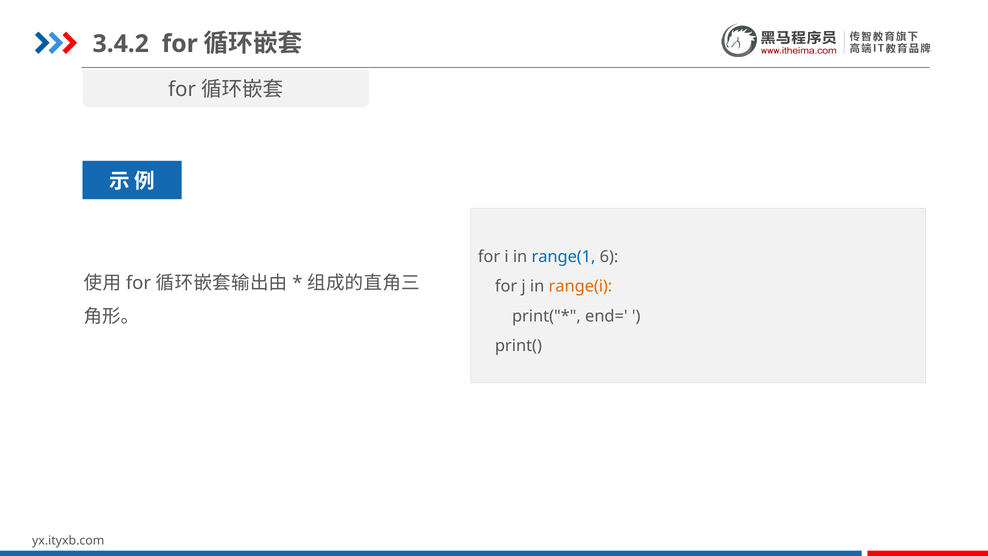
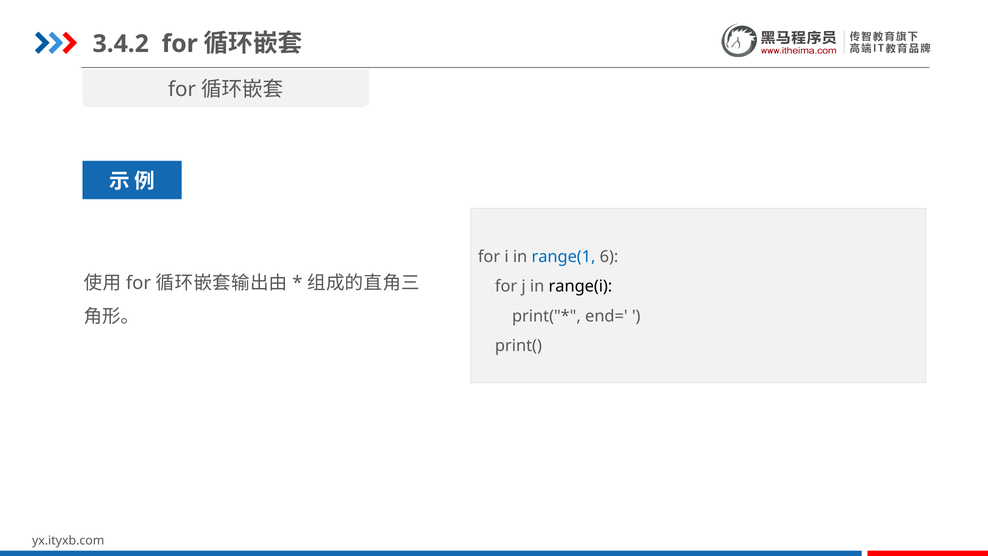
range(i colour: orange -> black
